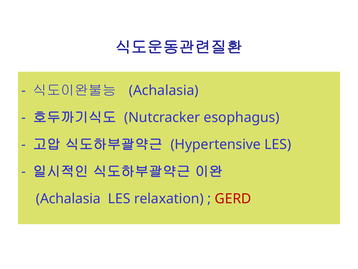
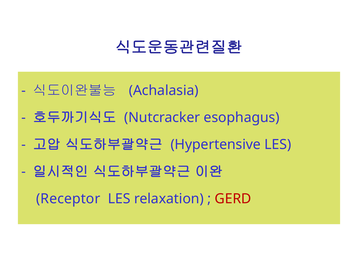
Achalasia at (68, 198): Achalasia -> Receptor
